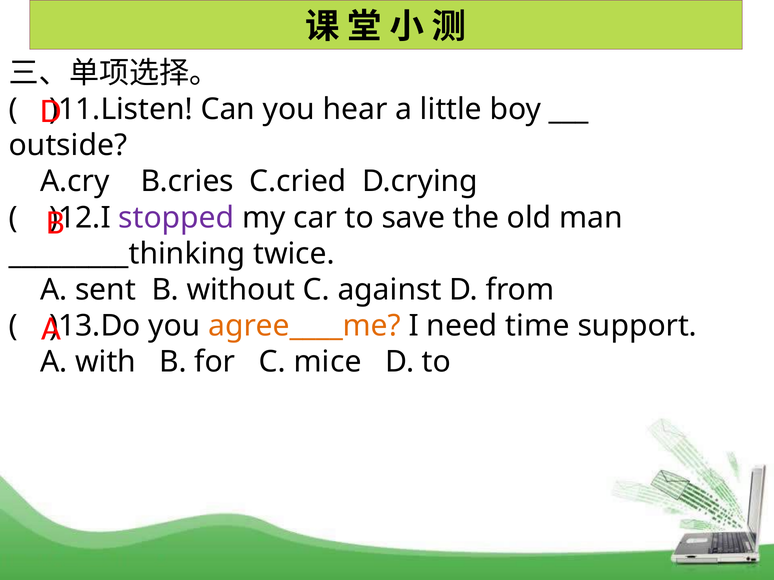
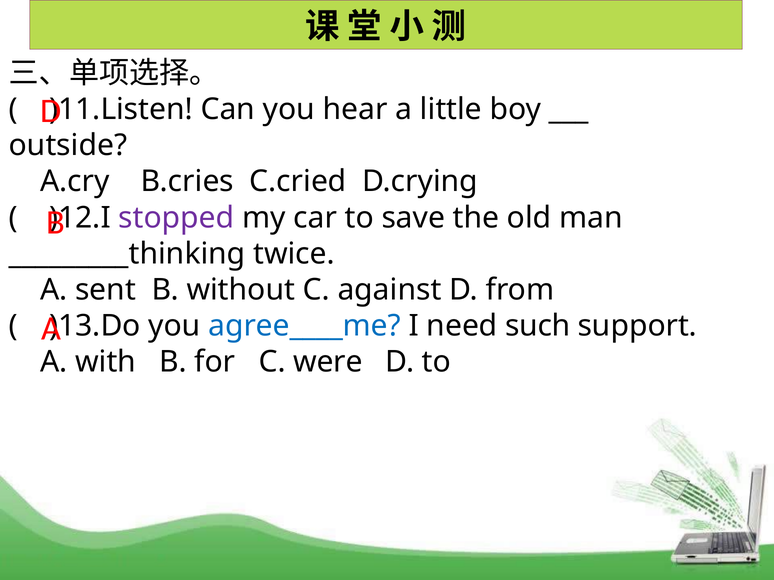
agree____me colour: orange -> blue
time: time -> such
mice: mice -> were
